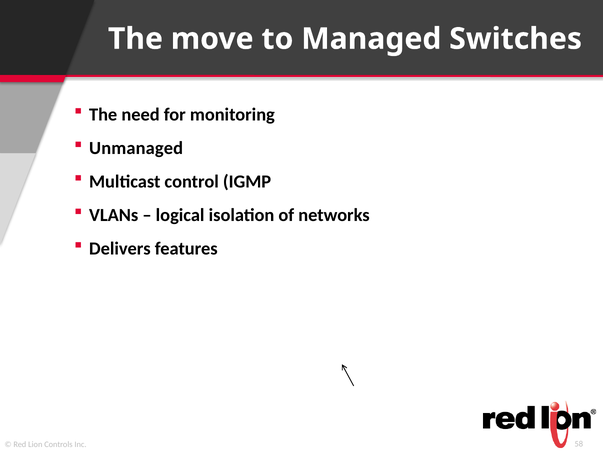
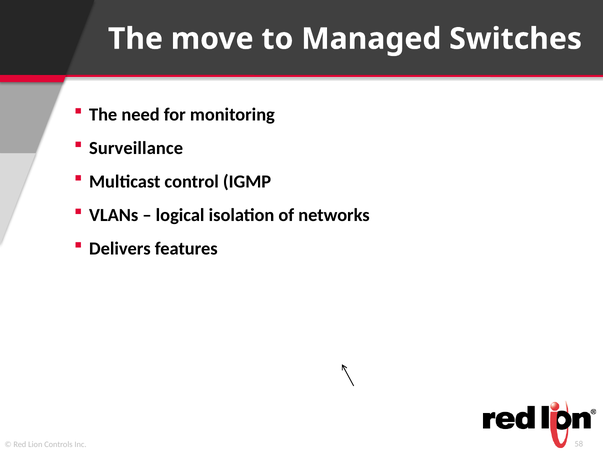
Unmanaged: Unmanaged -> Surveillance
